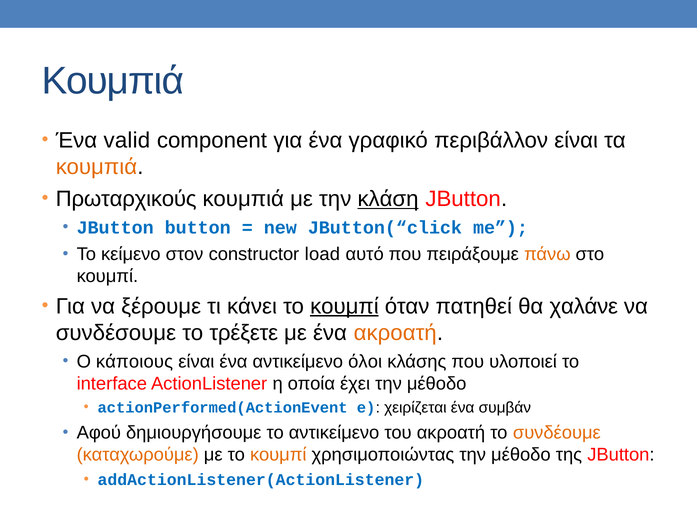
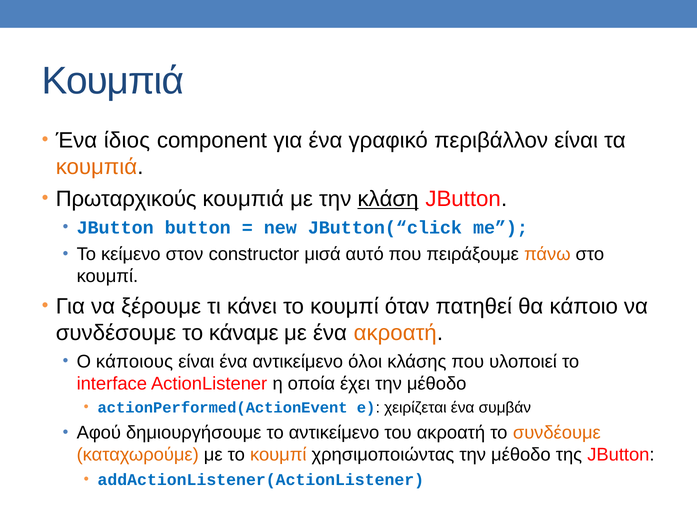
valid: valid -> ίδιος
load: load -> μισά
κουμπί at (344, 307) underline: present -> none
χαλάνε: χαλάνε -> κάποιο
τρέξετε: τρέξετε -> κάναμε
